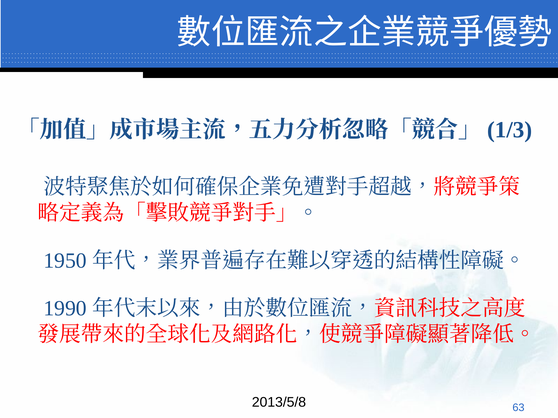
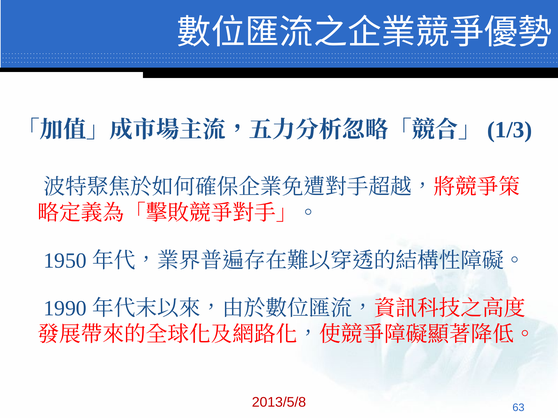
2013/5/8 colour: black -> red
